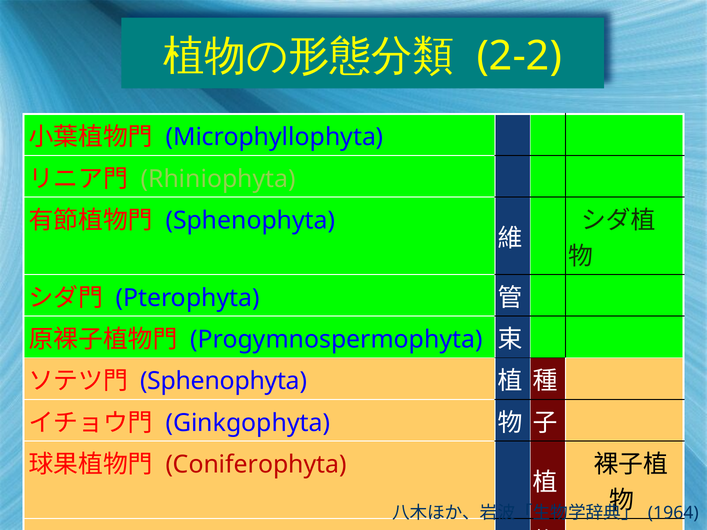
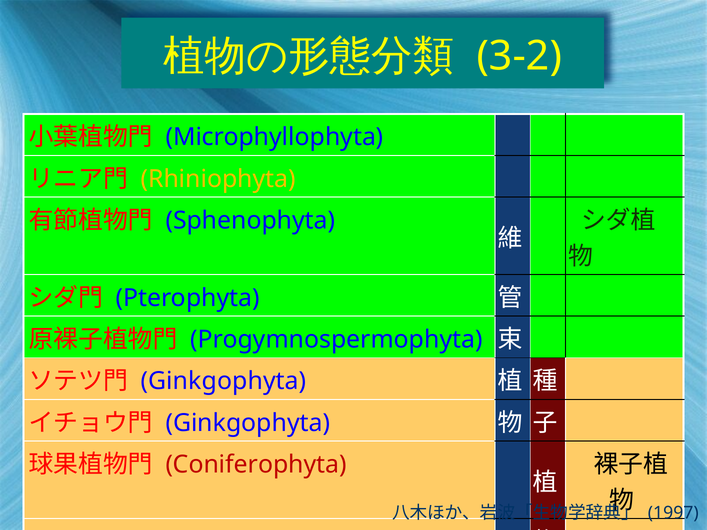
2-2: 2-2 -> 3-2
Rhiniophyta colour: light green -> yellow
Sphenophyta at (224, 381): Sphenophyta -> Ginkgophyta
1964: 1964 -> 1997
